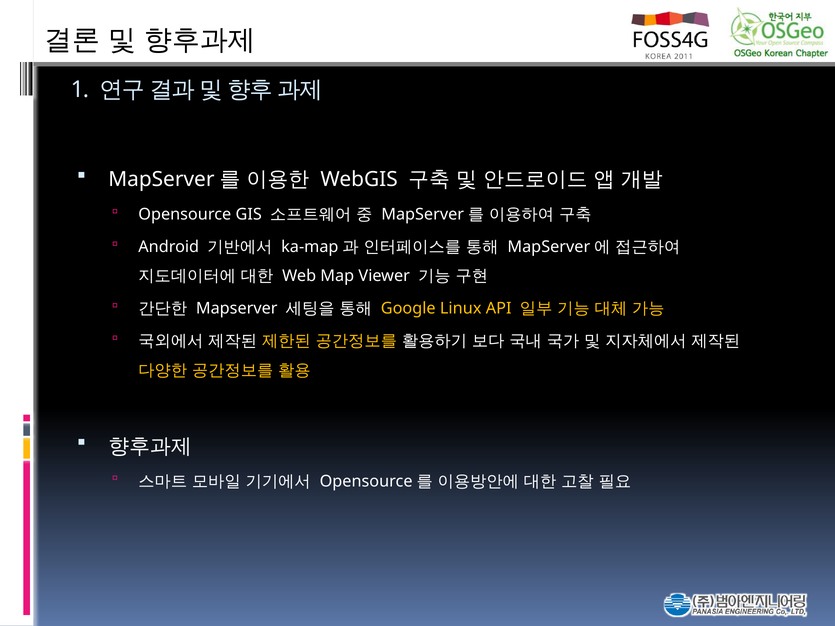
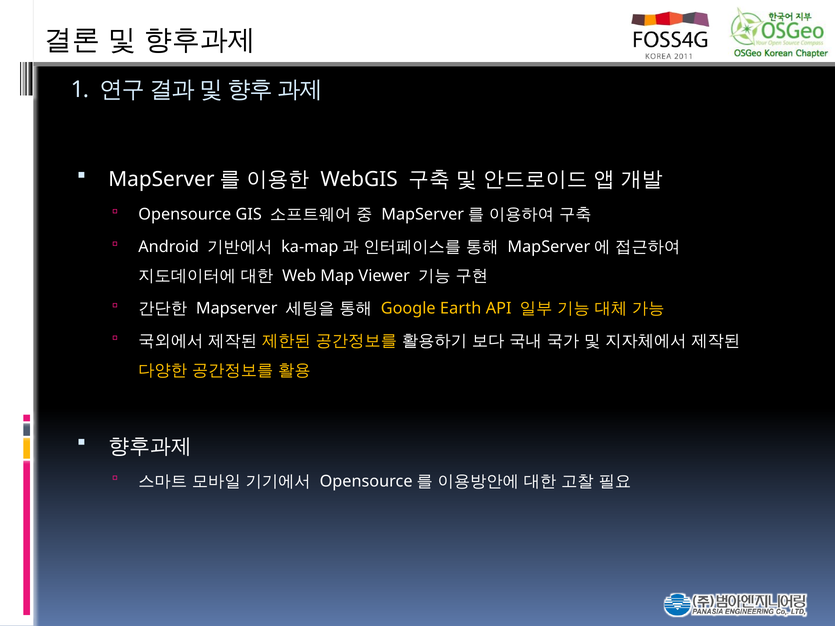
Linux: Linux -> Earth
